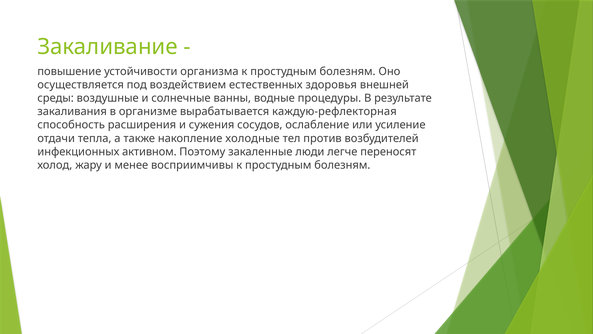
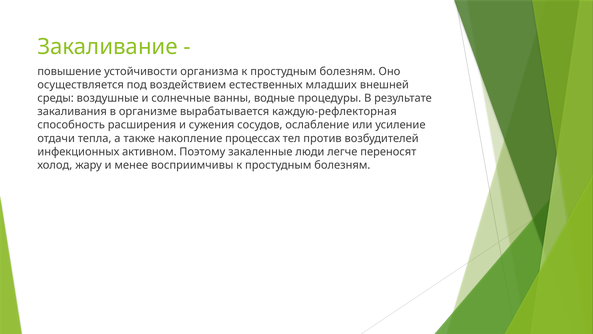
здоровья: здоровья -> младших
холодные: холодные -> процессах
